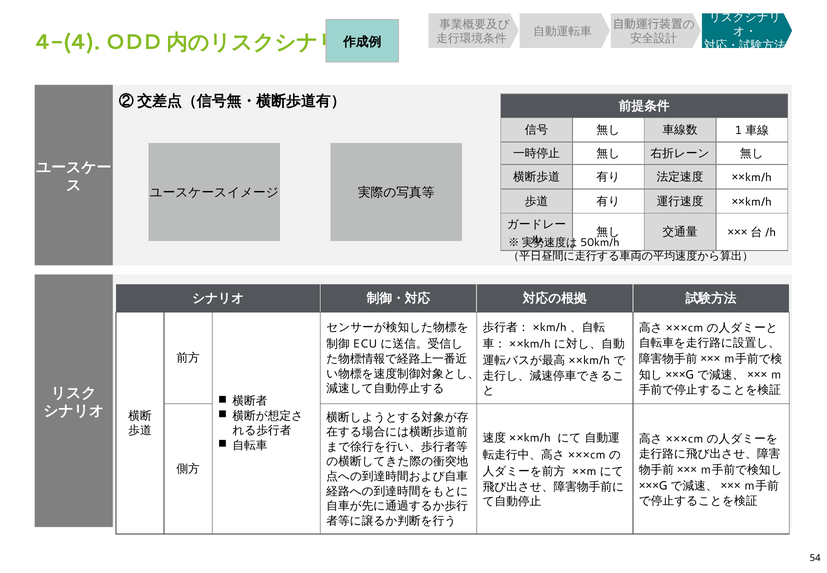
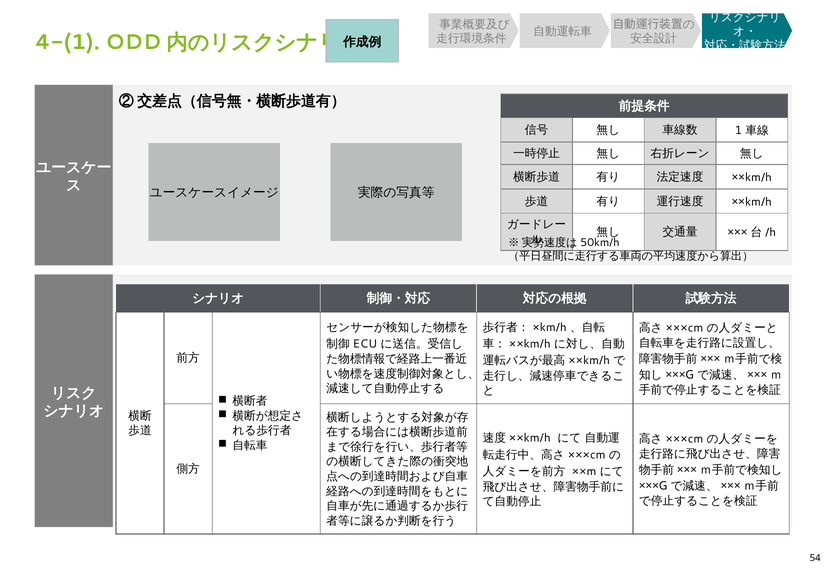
4-(4: 4-(4 -> 4-(1
